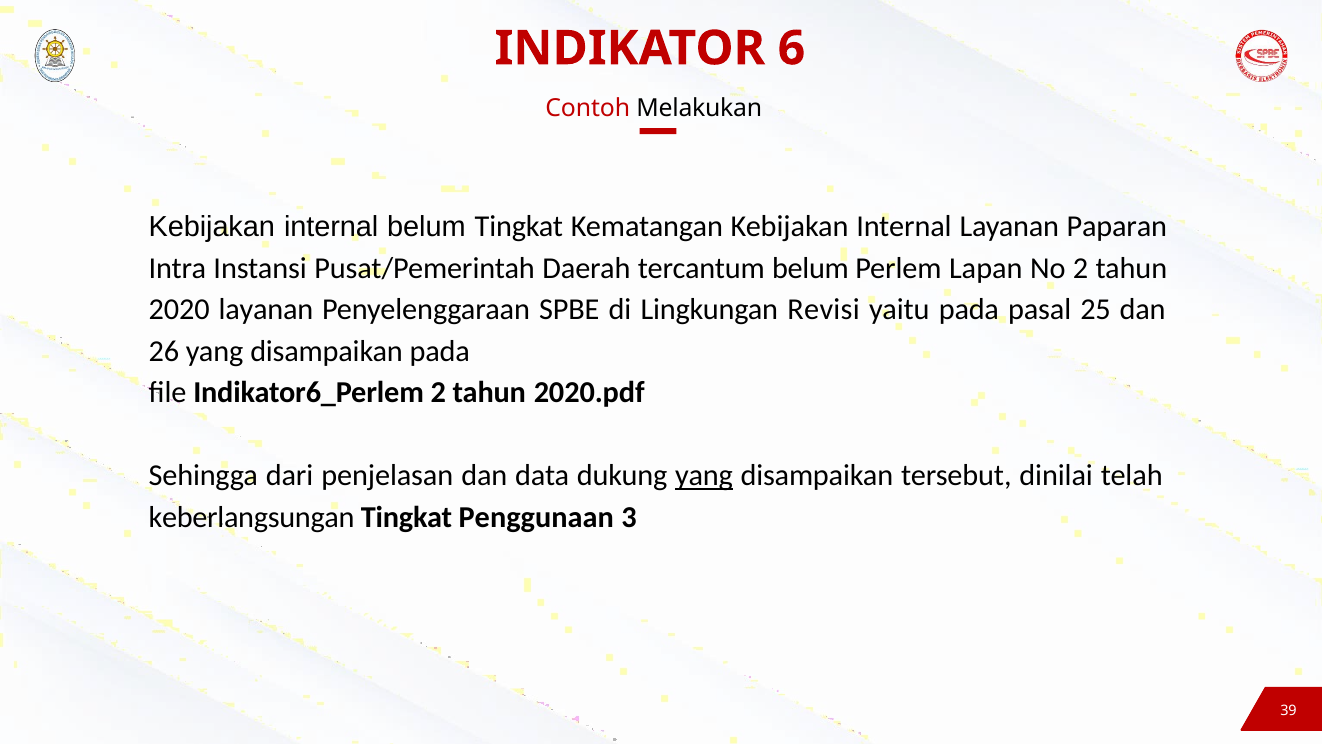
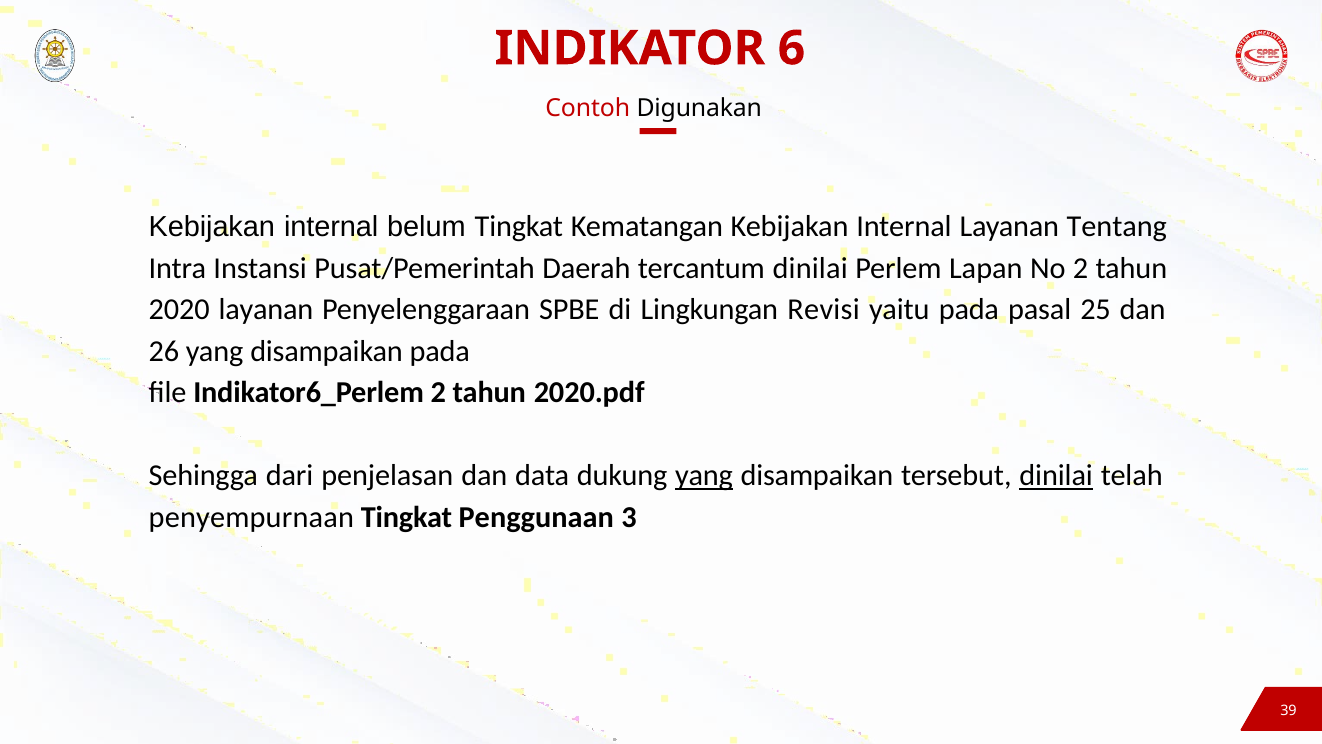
Melakukan: Melakukan -> Digunakan
Paparan: Paparan -> Tentang
tercantum belum: belum -> dinilai
dinilai at (1056, 475) underline: none -> present
keberlangsungan: keberlangsungan -> penyempurnaan
